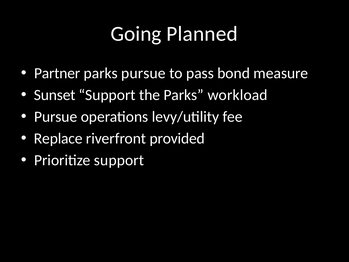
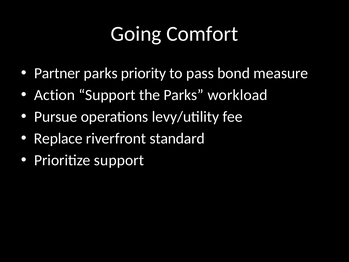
Planned: Planned -> Comfort
parks pursue: pursue -> priority
Sunset: Sunset -> Action
provided: provided -> standard
